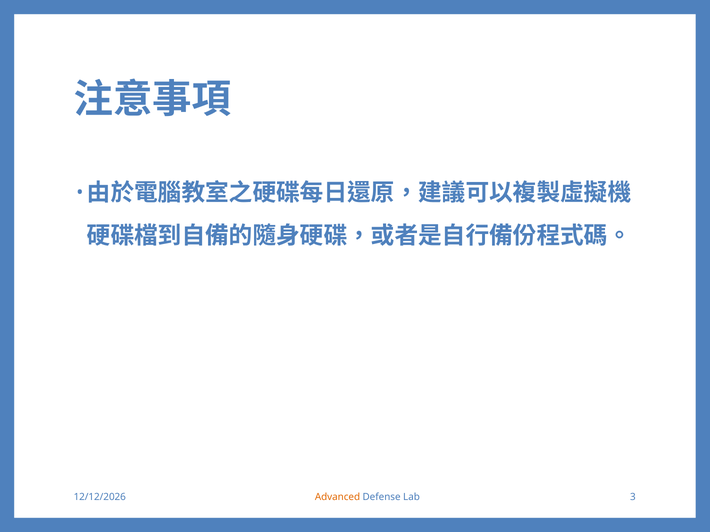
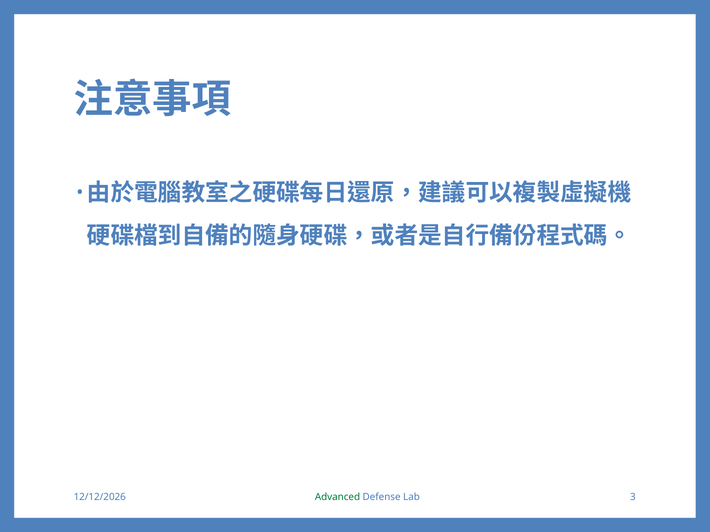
Advanced colour: orange -> green
